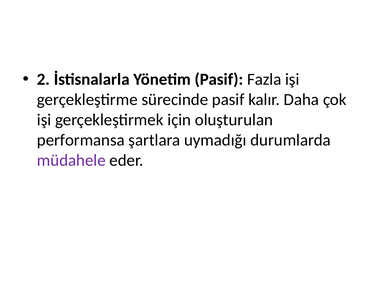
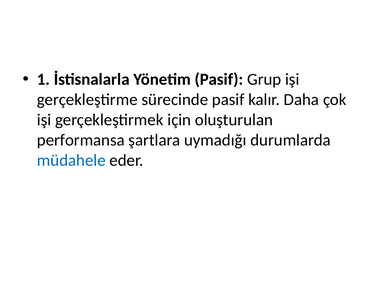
2: 2 -> 1
Fazla: Fazla -> Grup
müdahele colour: purple -> blue
